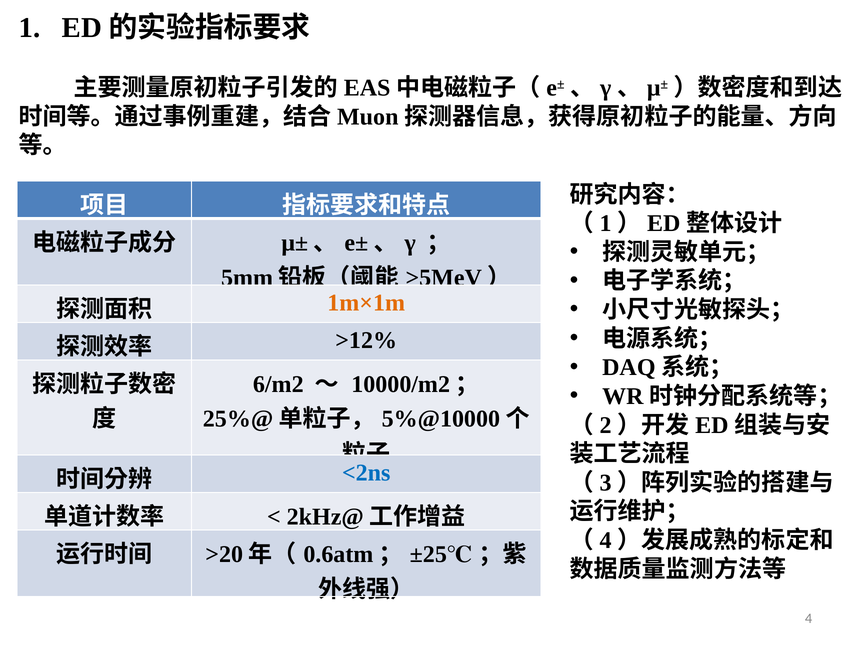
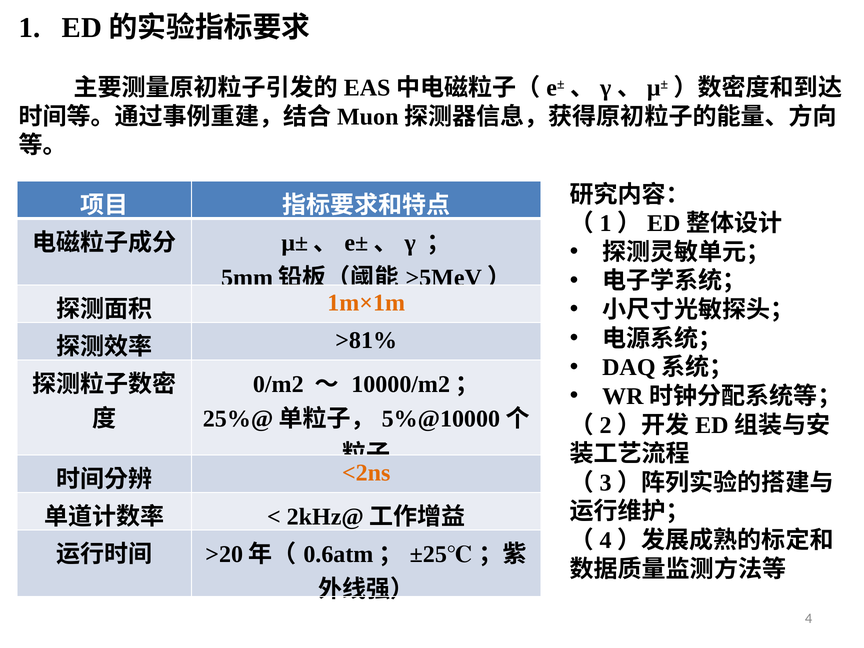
>12%: >12% -> >81%
6/m2: 6/m2 -> 0/m2
<2ns colour: blue -> orange
